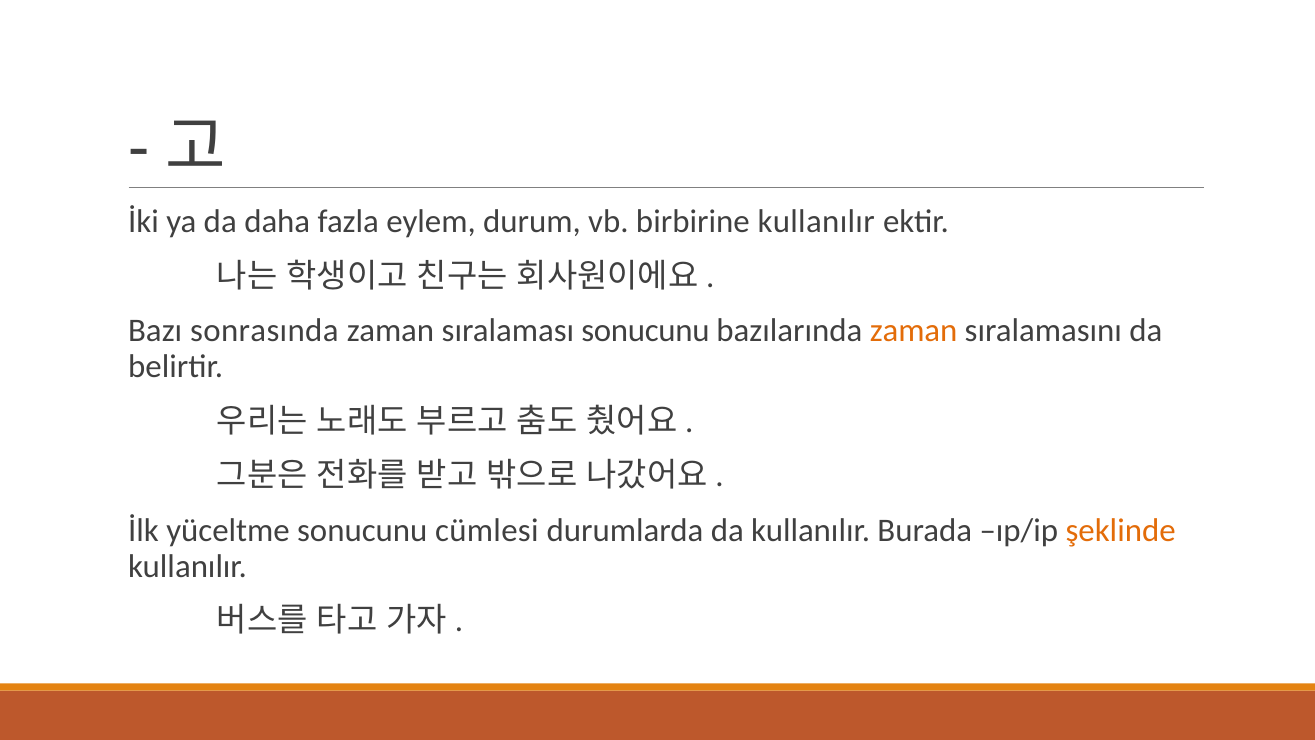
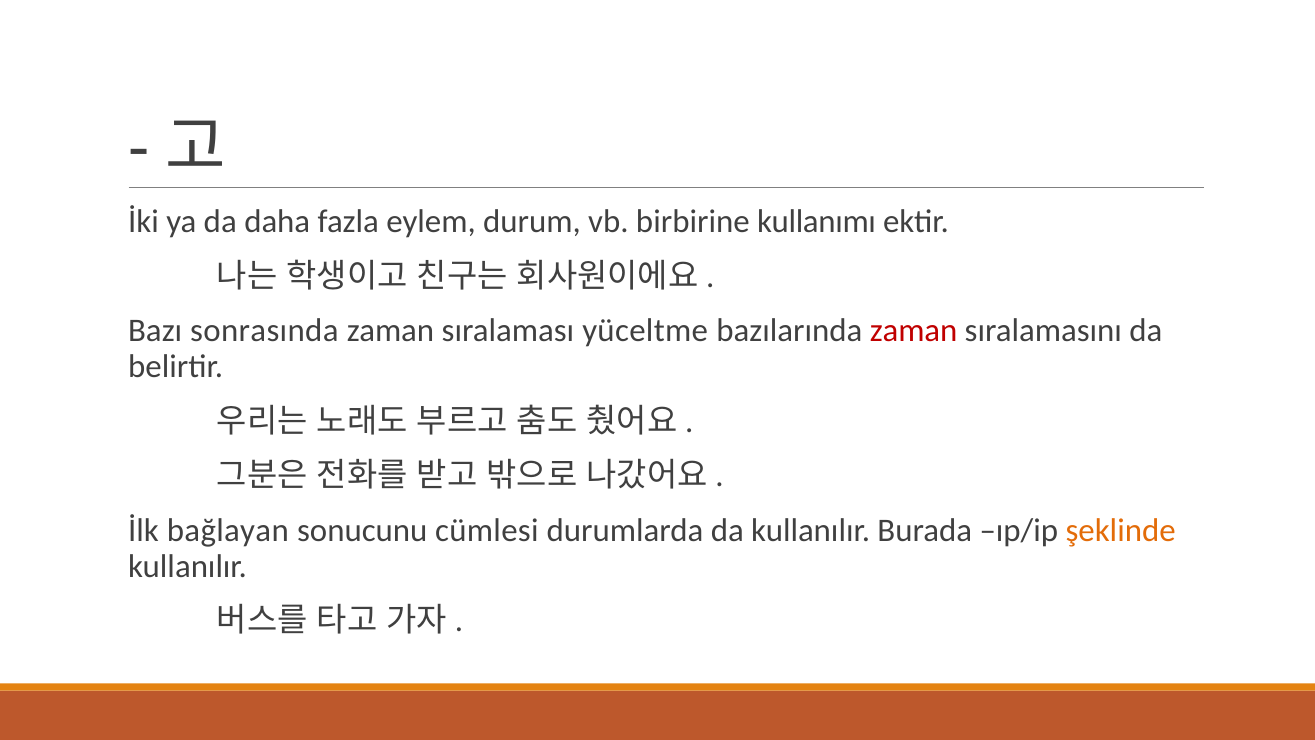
birbirine kullanılır: kullanılır -> kullanımı
sıralaması sonucunu: sonucunu -> yüceltme
zaman at (914, 331) colour: orange -> red
yüceltme: yüceltme -> bağlayan
